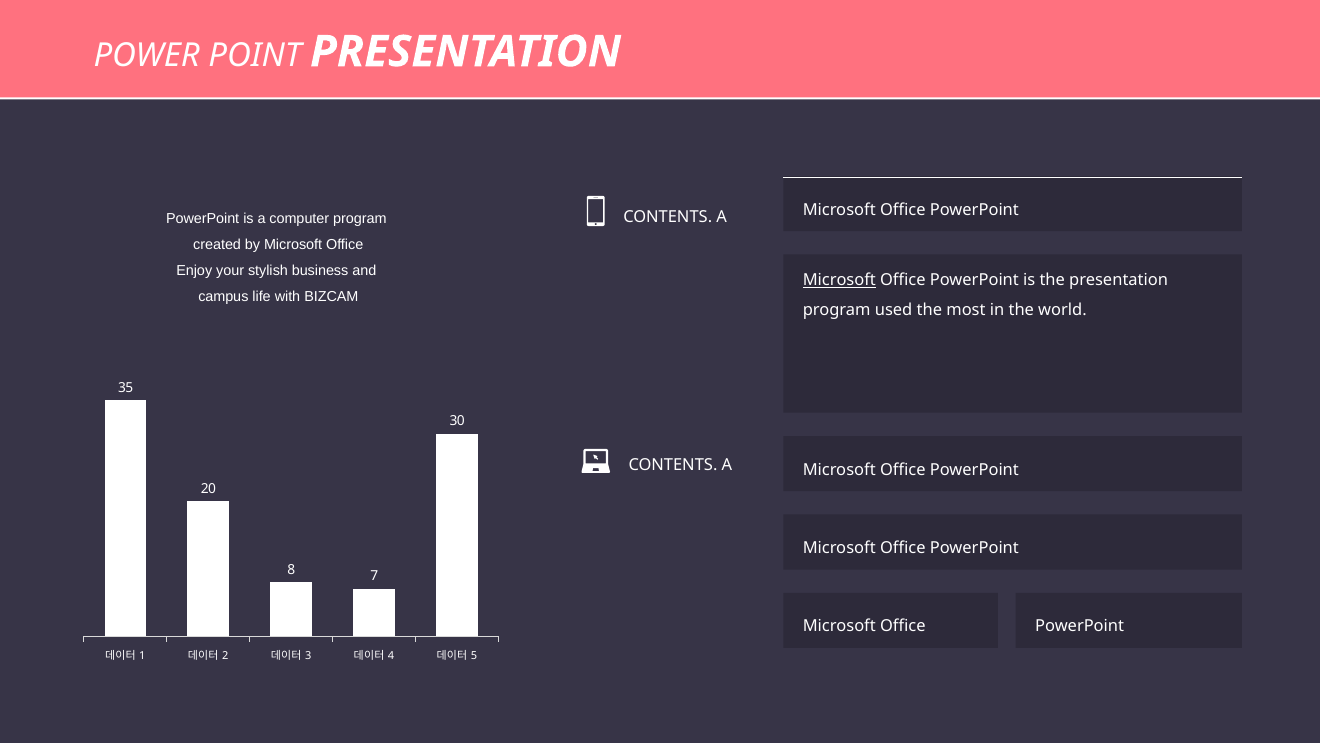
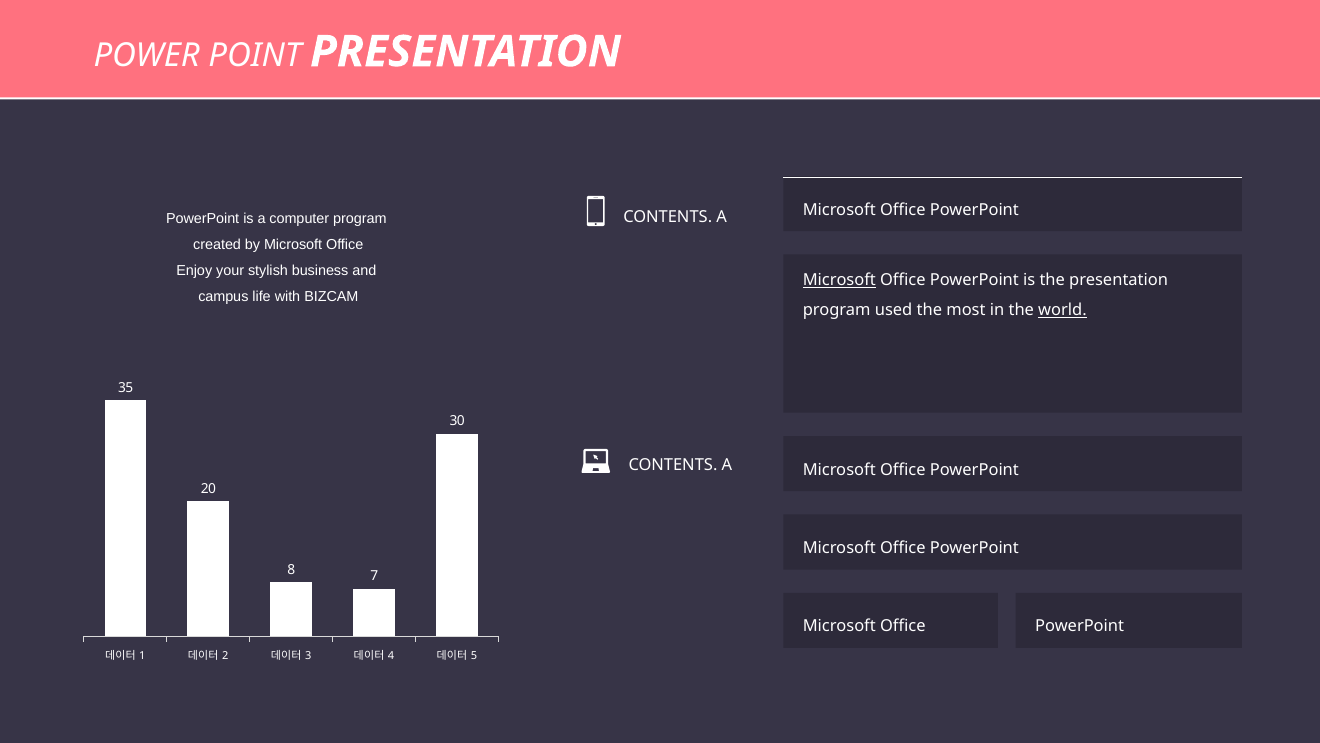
world underline: none -> present
